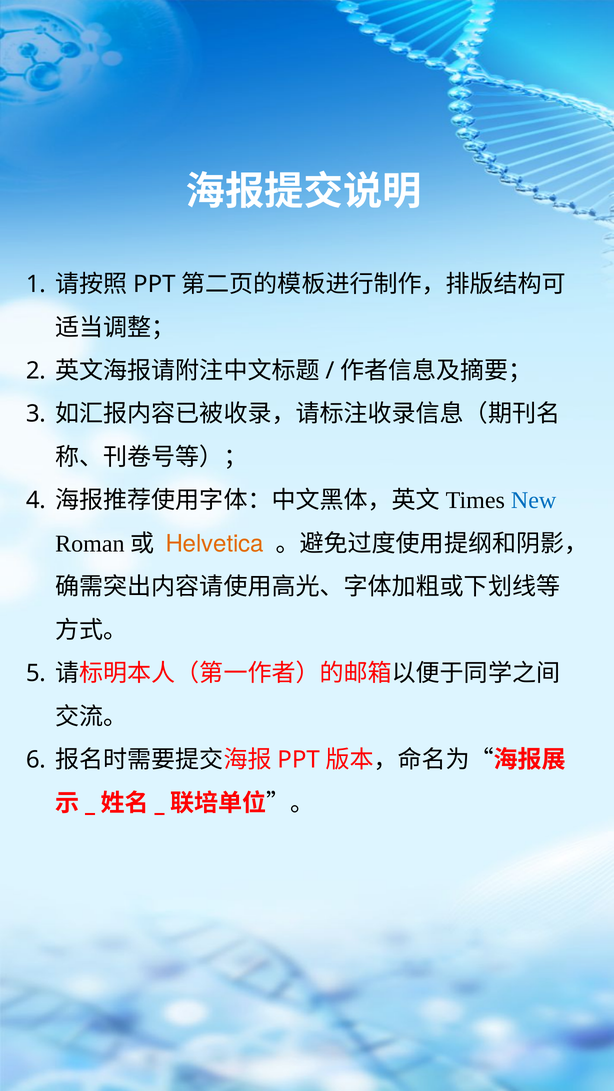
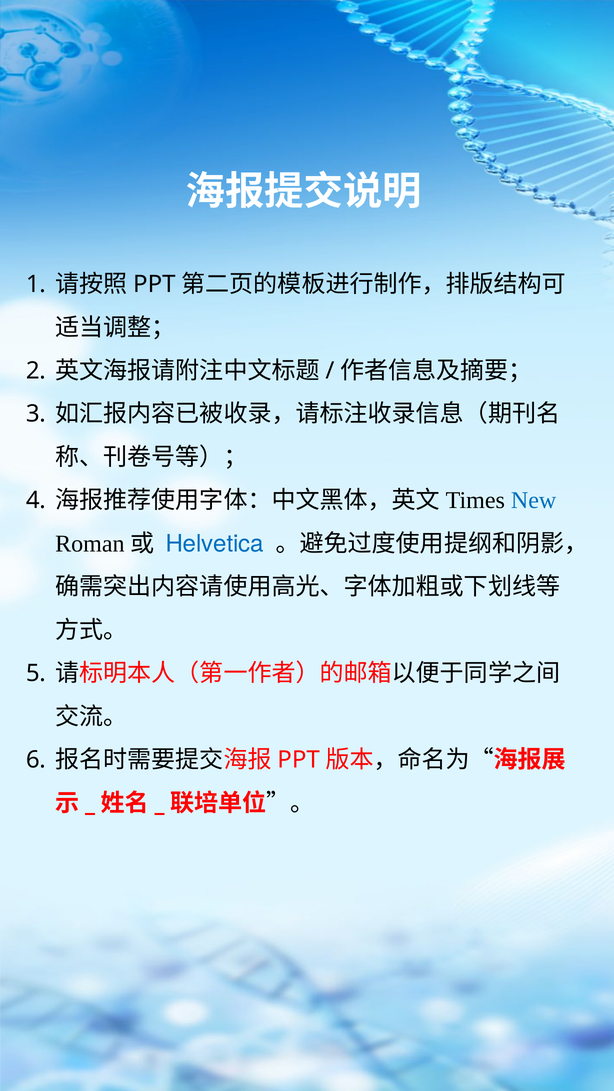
Helvetica colour: orange -> blue
